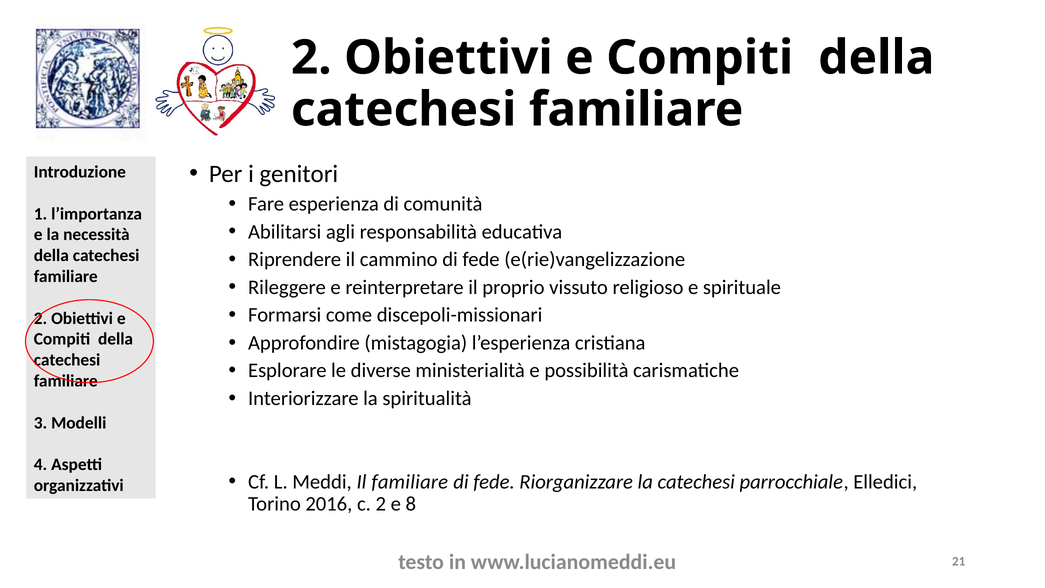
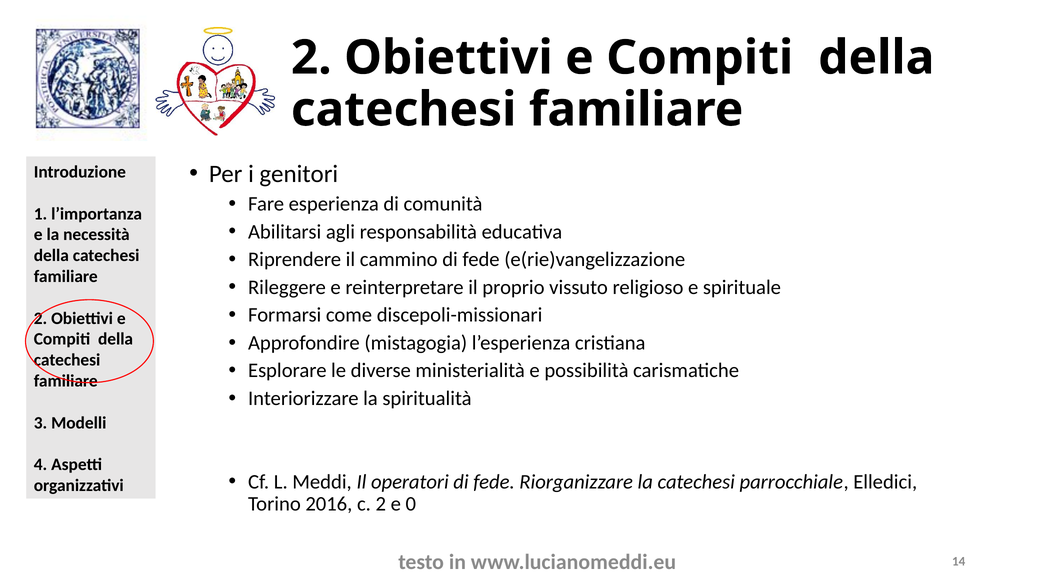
Il familiare: familiare -> operatori
8: 8 -> 0
21: 21 -> 14
